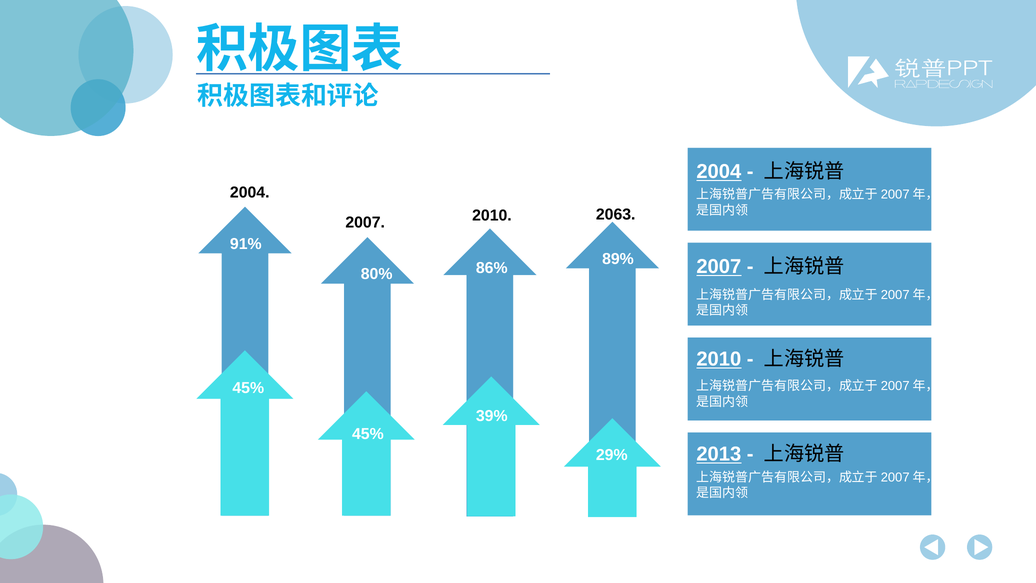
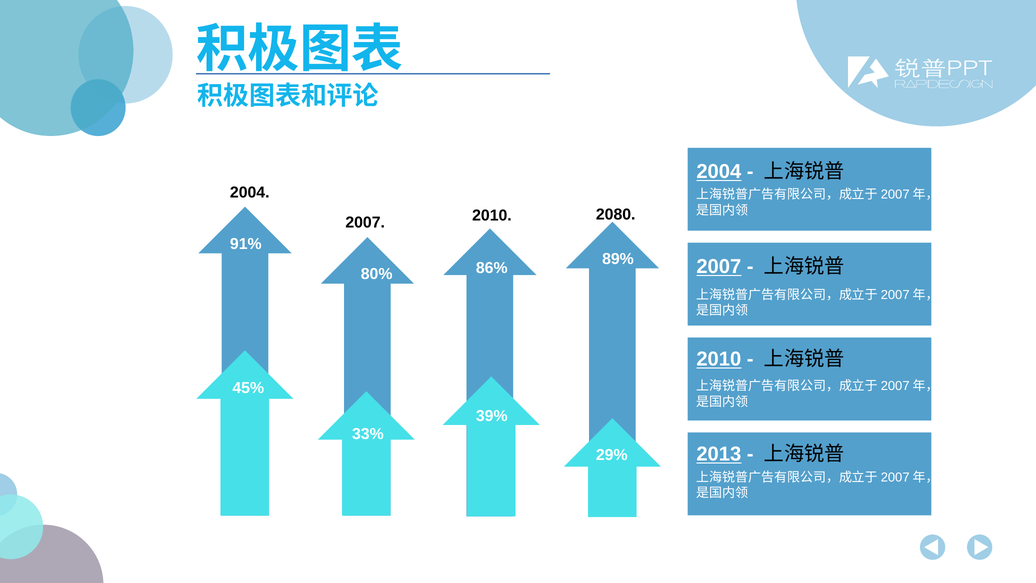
2063: 2063 -> 2080
45% at (368, 434): 45% -> 33%
